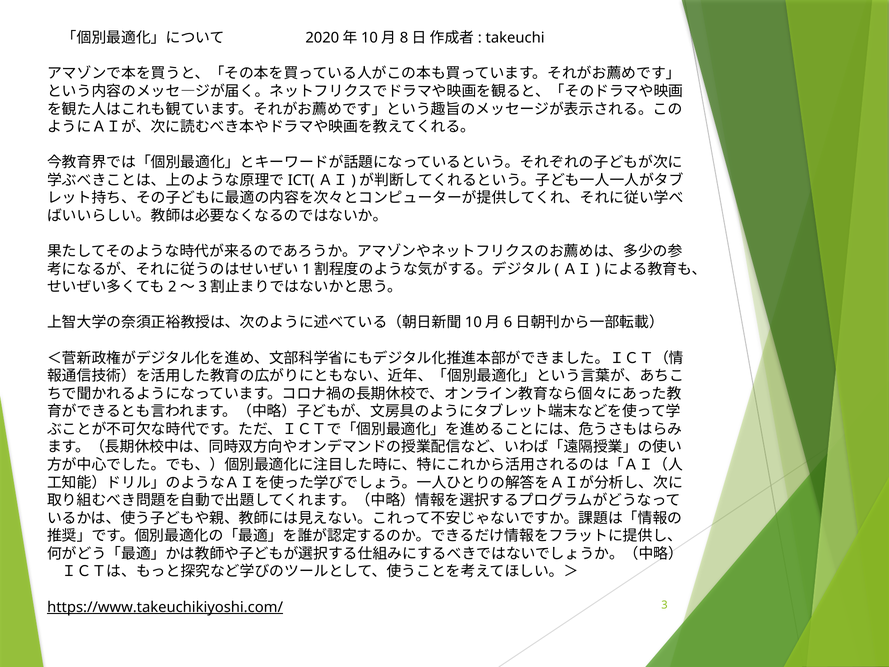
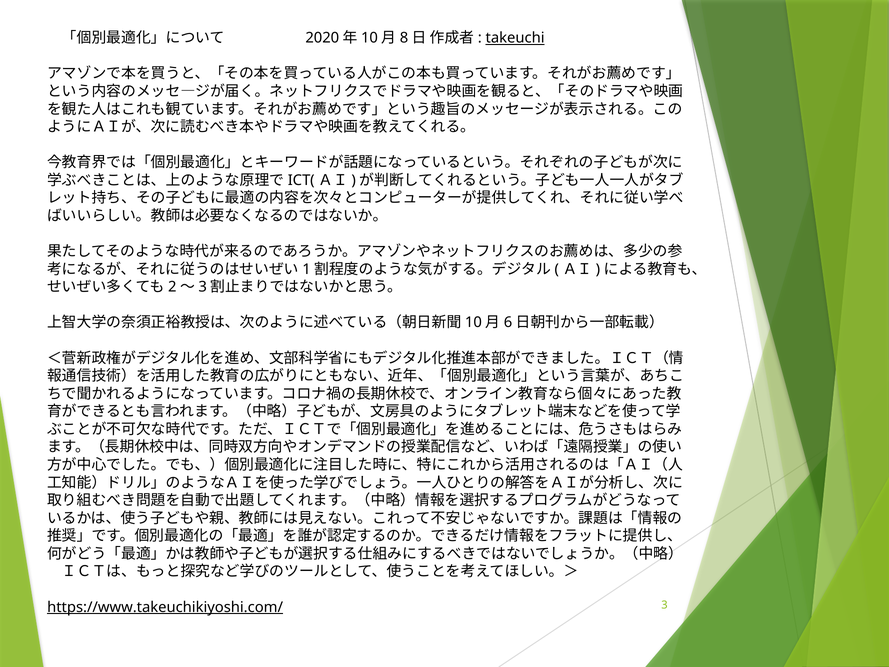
takeuchi underline: none -> present
